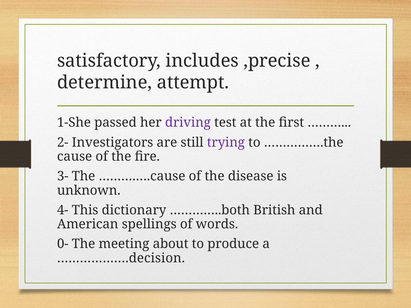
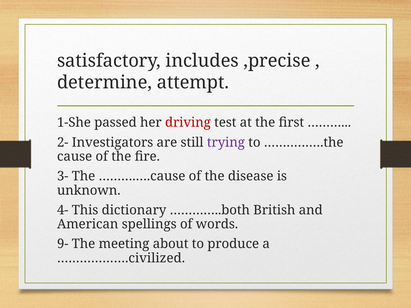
driving colour: purple -> red
0-: 0- -> 9-
……………….decision: ……………….decision -> ……………….civilized
